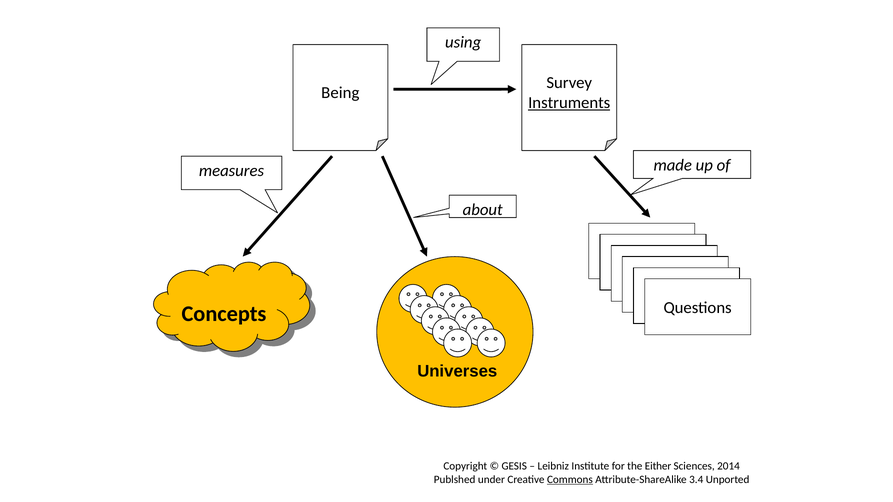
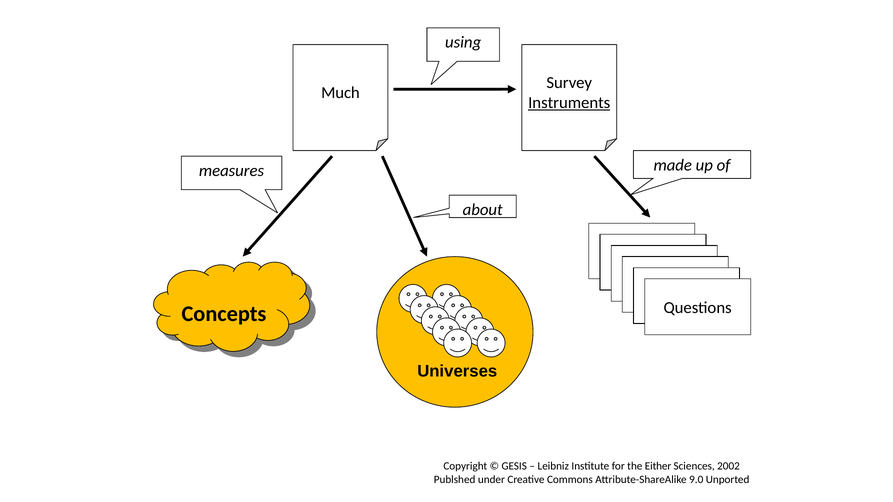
Being: Being -> Much
2014: 2014 -> 2002
Commons underline: present -> none
3.4: 3.4 -> 9.0
